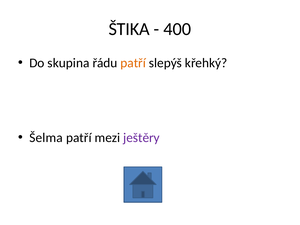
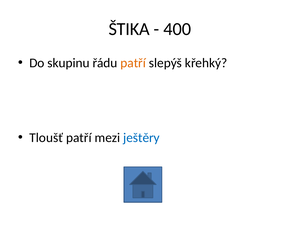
skupina: skupina -> skupinu
Šelma: Šelma -> Tloušť
ještěry colour: purple -> blue
